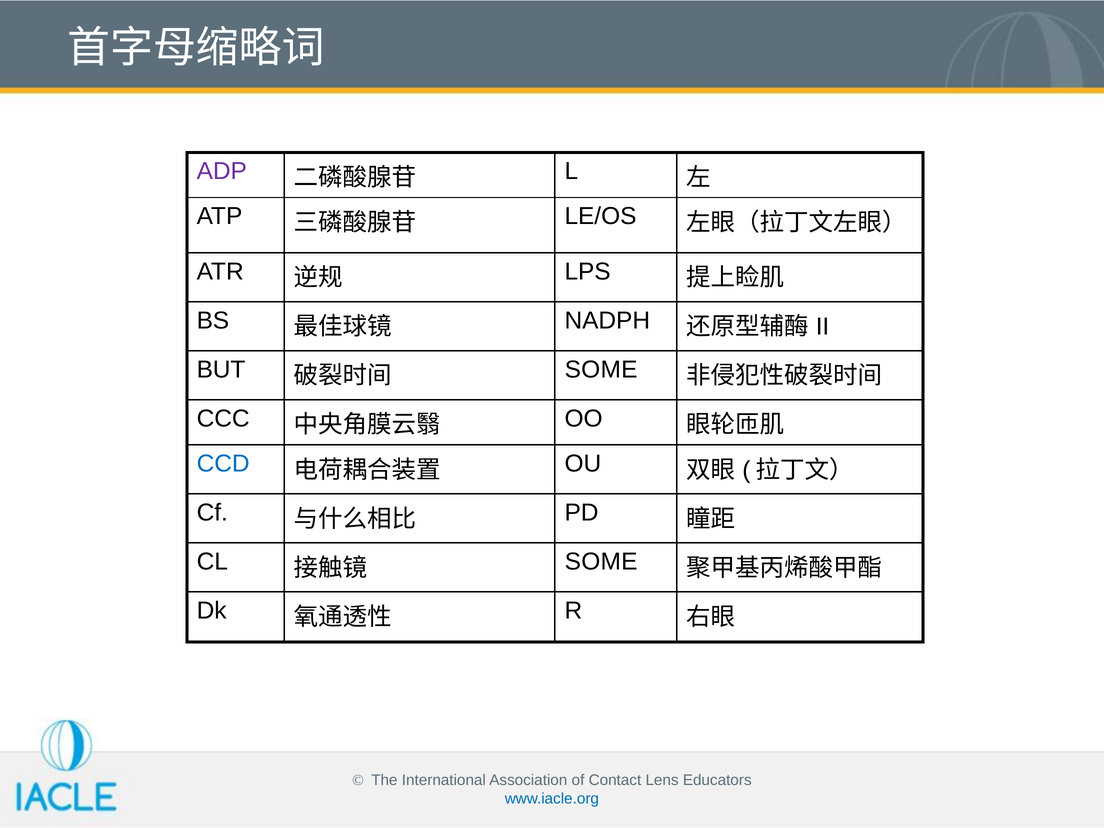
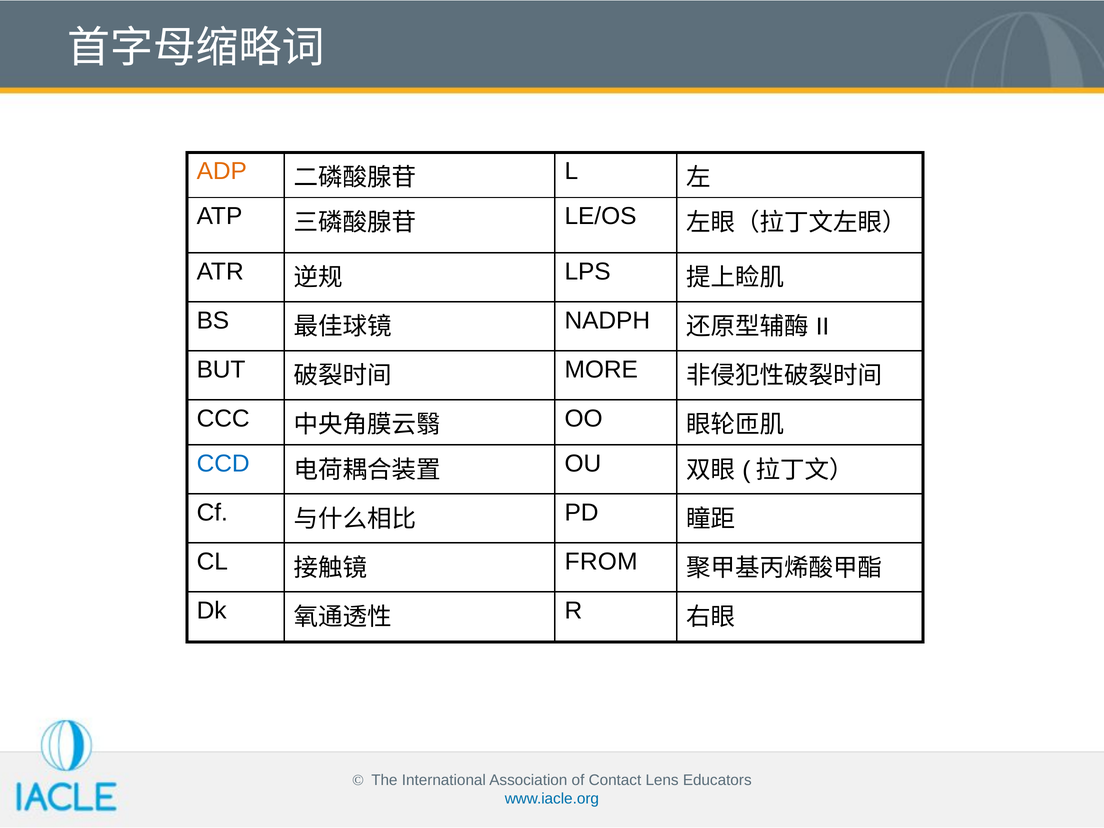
ADP colour: purple -> orange
SOME at (601, 370): SOME -> MORE
SOME at (601, 562): SOME -> FROM
